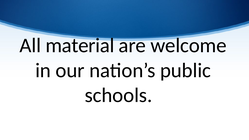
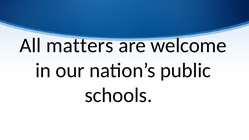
material: material -> matters
